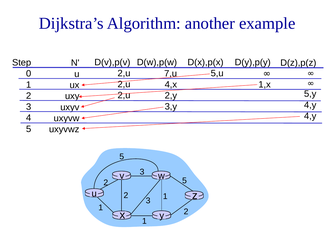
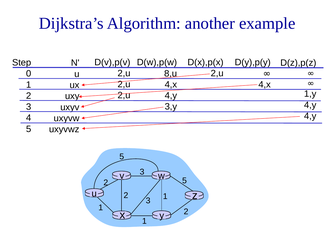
5,u at (217, 74): 5,u -> 2,u
7,u: 7,u -> 8,u
1,x at (265, 85): 1,x -> 4,x
5,y: 5,y -> 1,y
2,y at (171, 96): 2,y -> 4,y
